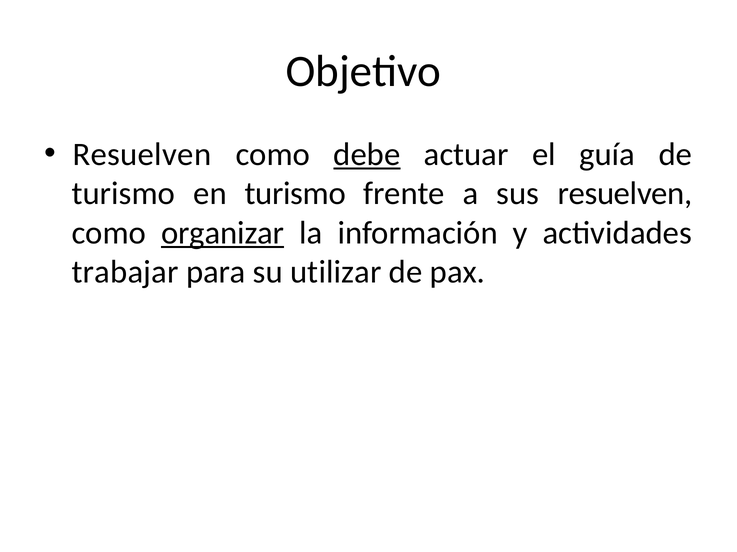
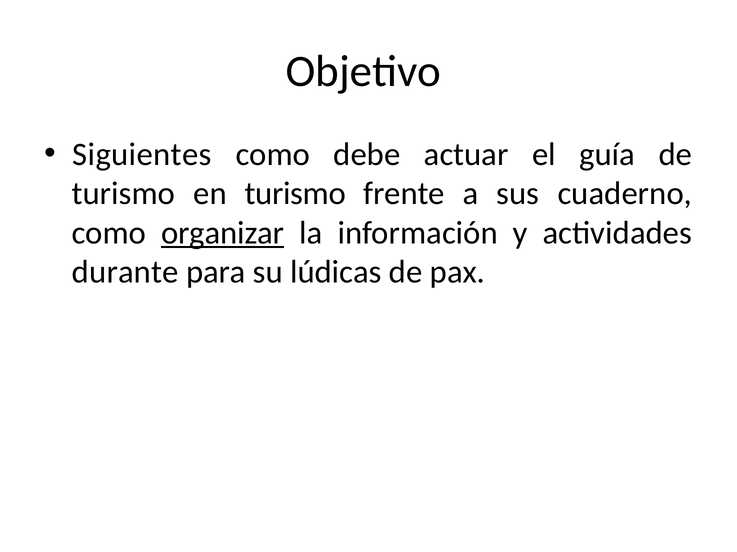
Resuelven at (142, 155): Resuelven -> Siguientes
debe underline: present -> none
sus resuelven: resuelven -> cuaderno
trabajar: trabajar -> durante
utilizar: utilizar -> lúdicas
